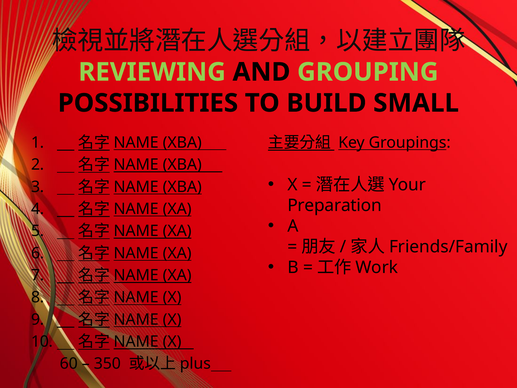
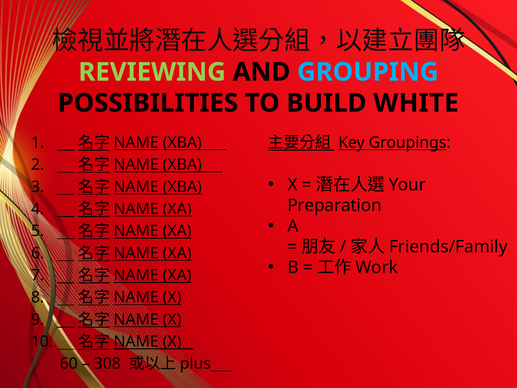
GROUPING colour: light green -> light blue
SMALL: SMALL -> WHITE
350: 350 -> 308
